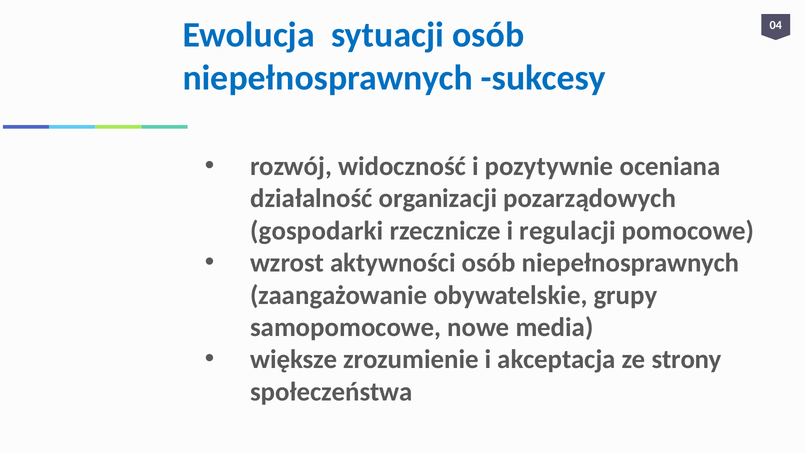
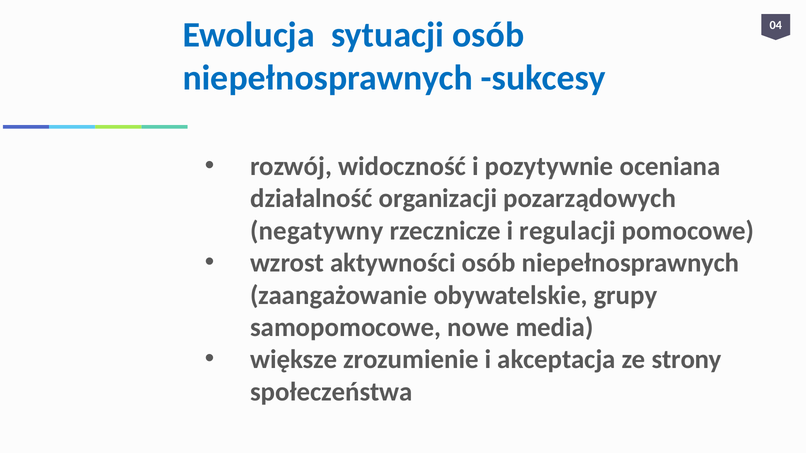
gospodarki: gospodarki -> negatywny
